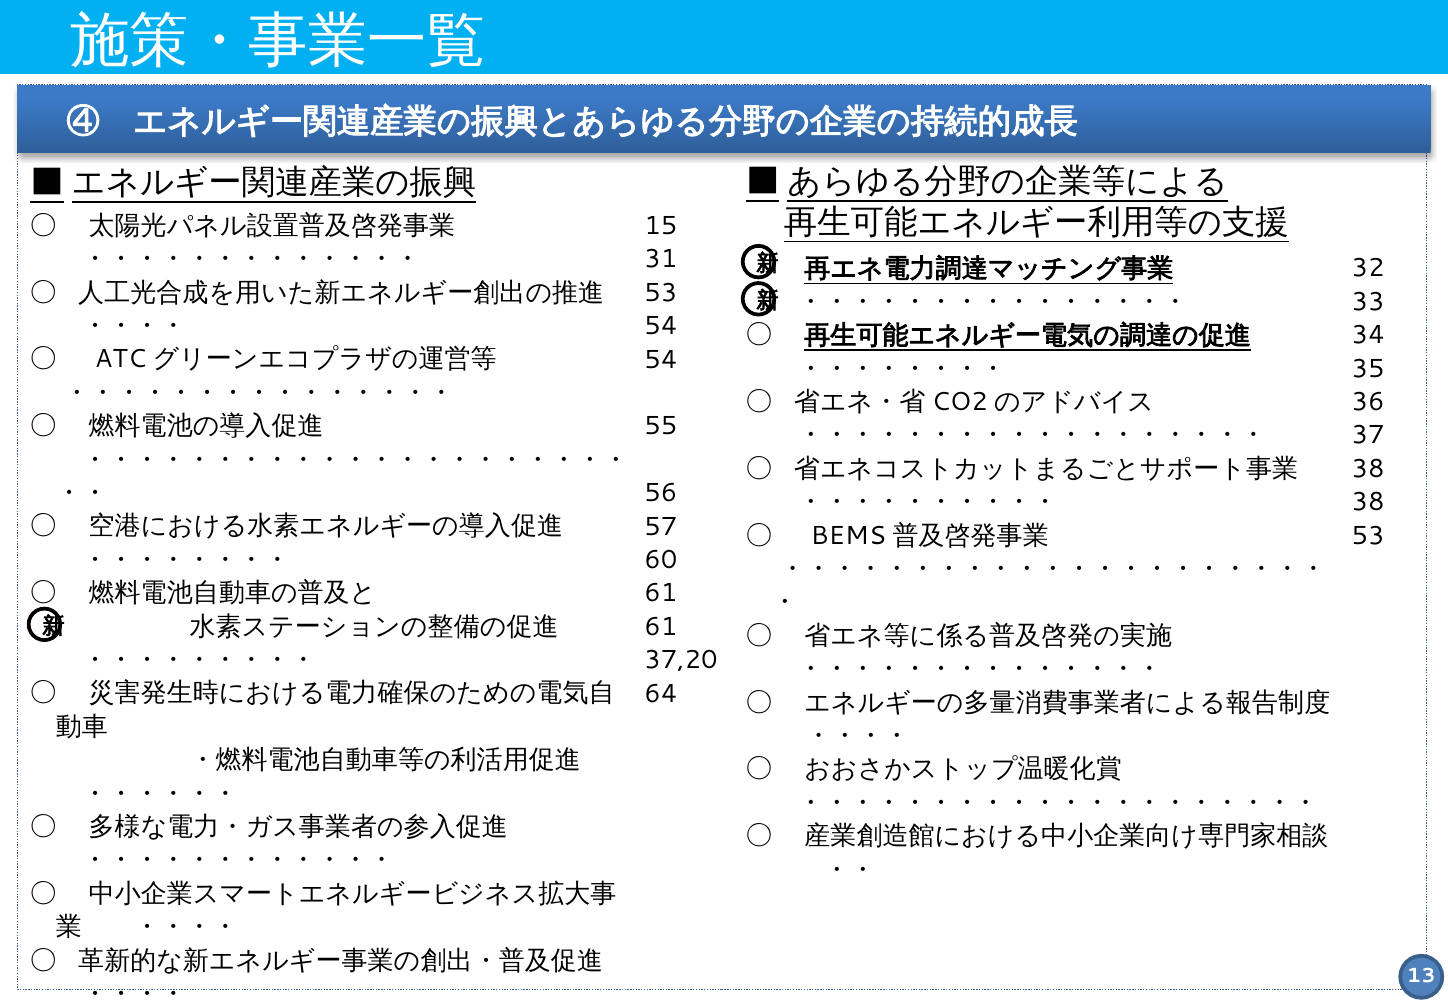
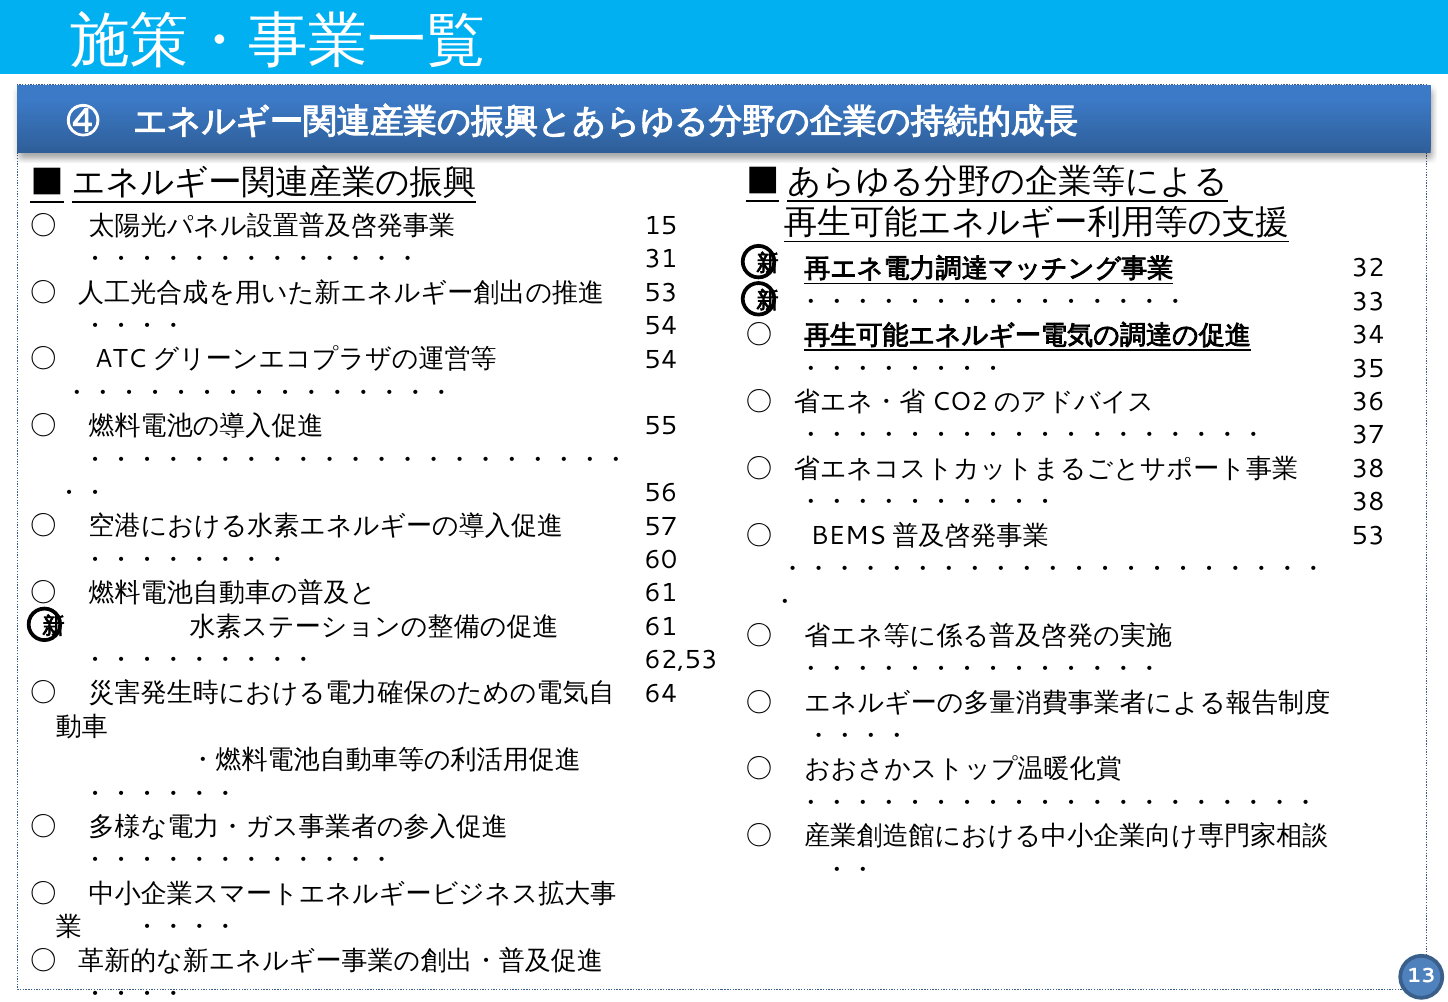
37,20: 37,20 -> 62,53
